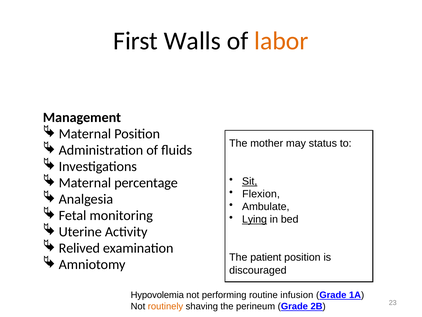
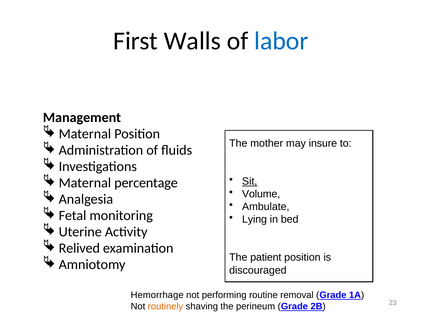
labor colour: orange -> blue
status: status -> insure
Flexion: Flexion -> Volume
Lying underline: present -> none
Hypovolemia: Hypovolemia -> Hemorrhage
infusion: infusion -> removal
